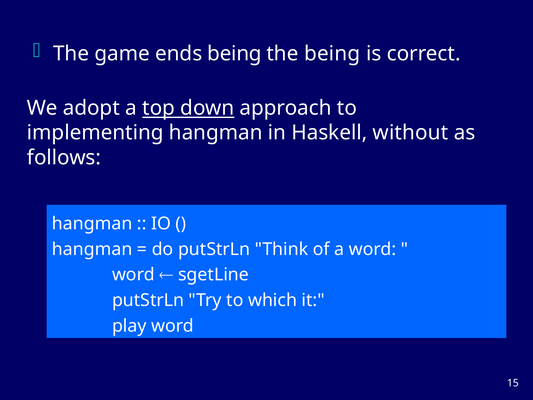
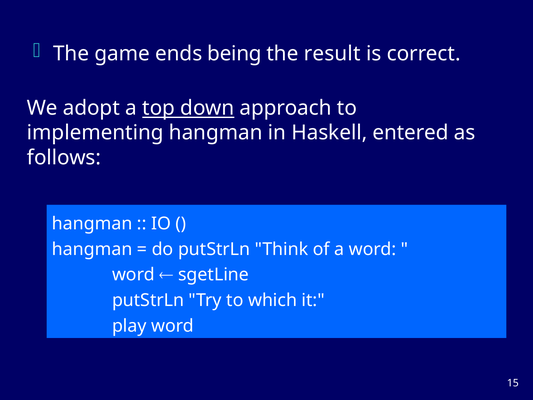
the being: being -> result
without: without -> entered
